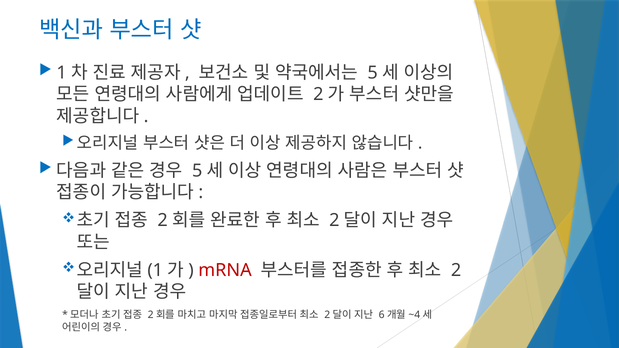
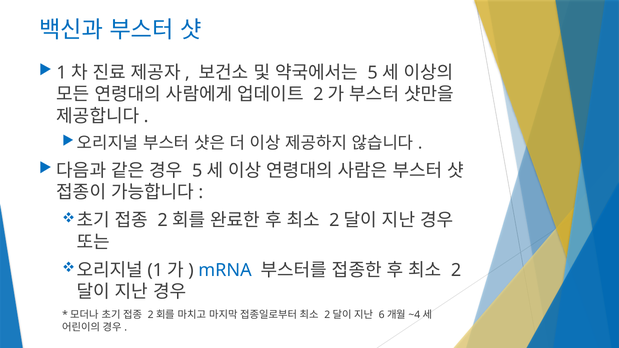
mRNA colour: red -> blue
